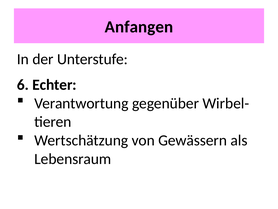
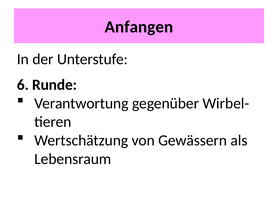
Echter: Echter -> Runde
